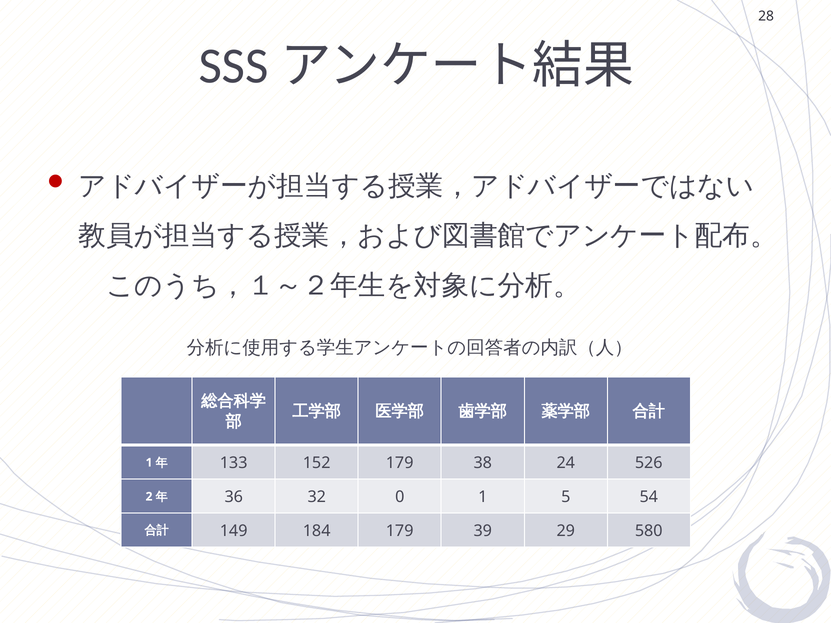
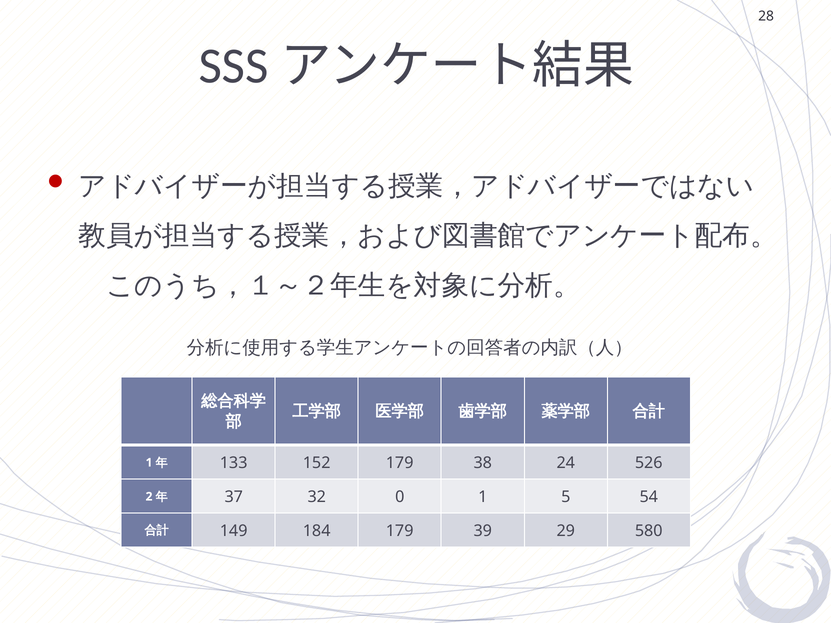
36: 36 -> 37
